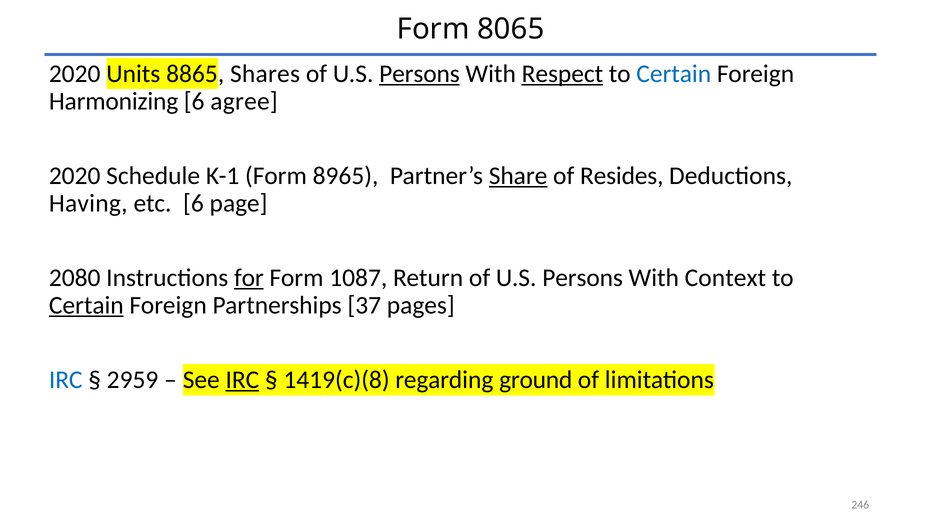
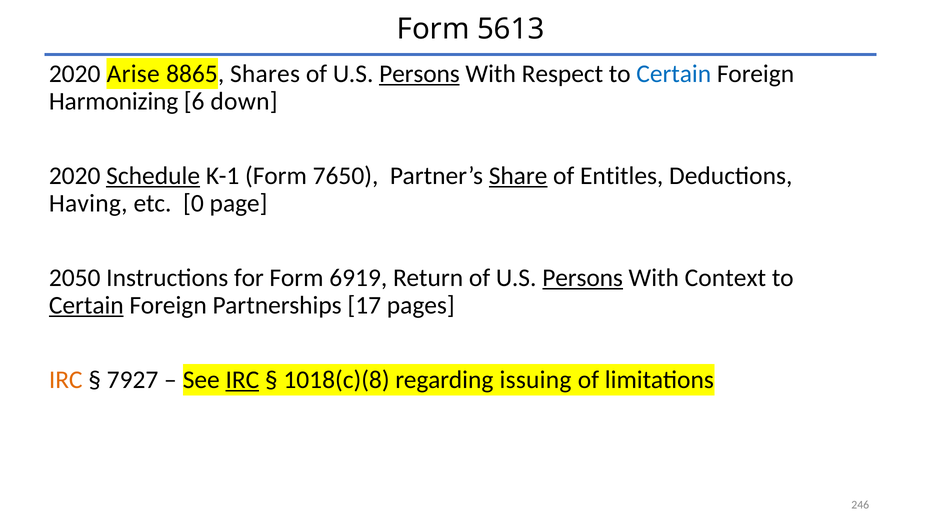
8065: 8065 -> 5613
Units: Units -> Arise
Respect underline: present -> none
agree: agree -> down
Schedule underline: none -> present
8965: 8965 -> 7650
Resides: Resides -> Entitles
etc 6: 6 -> 0
2080: 2080 -> 2050
for underline: present -> none
1087: 1087 -> 6919
Persons at (583, 278) underline: none -> present
37: 37 -> 17
IRC at (66, 380) colour: blue -> orange
2959: 2959 -> 7927
1419(c)(8: 1419(c)(8 -> 1018(c)(8
ground: ground -> issuing
